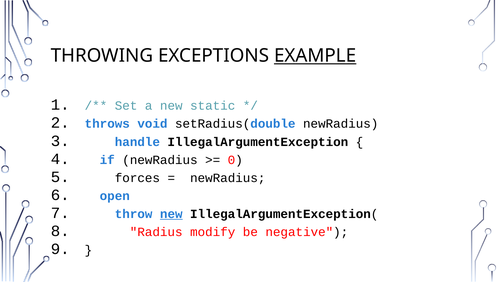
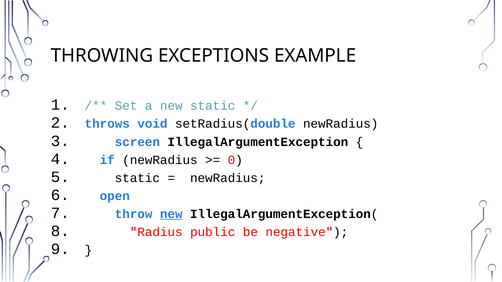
EXAMPLE underline: present -> none
handle: handle -> screen
forces at (137, 178): forces -> static
modify: modify -> public
